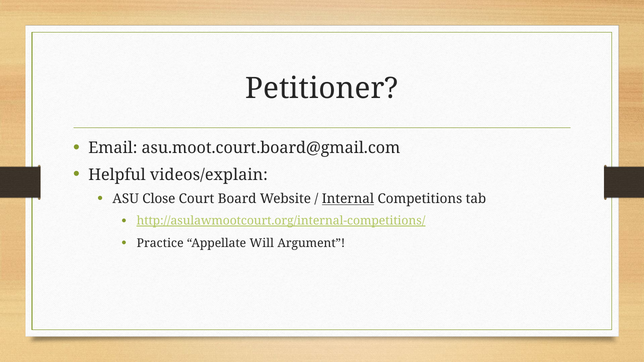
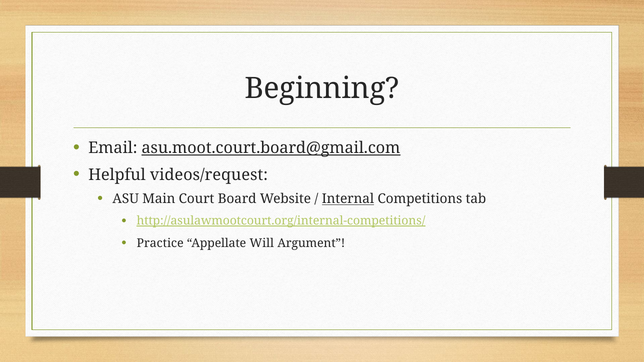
Petitioner: Petitioner -> Beginning
asu.moot.court.board@gmail.com underline: none -> present
videos/explain: videos/explain -> videos/request
Close: Close -> Main
